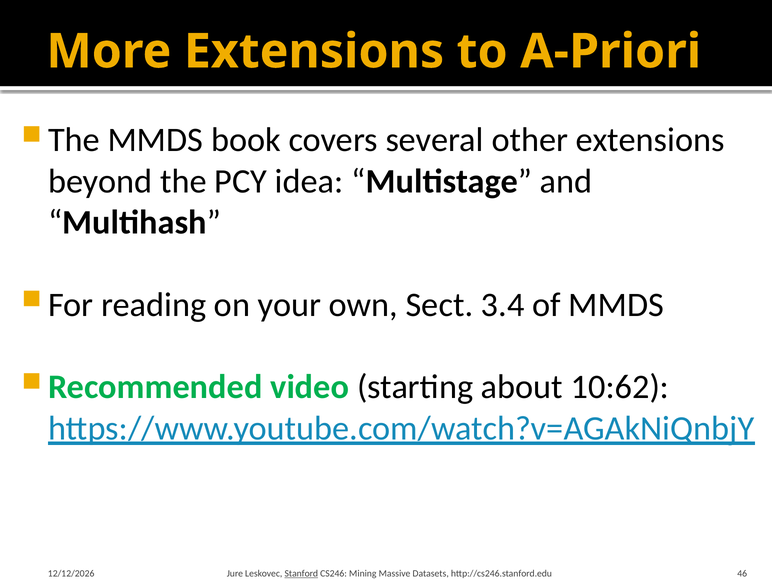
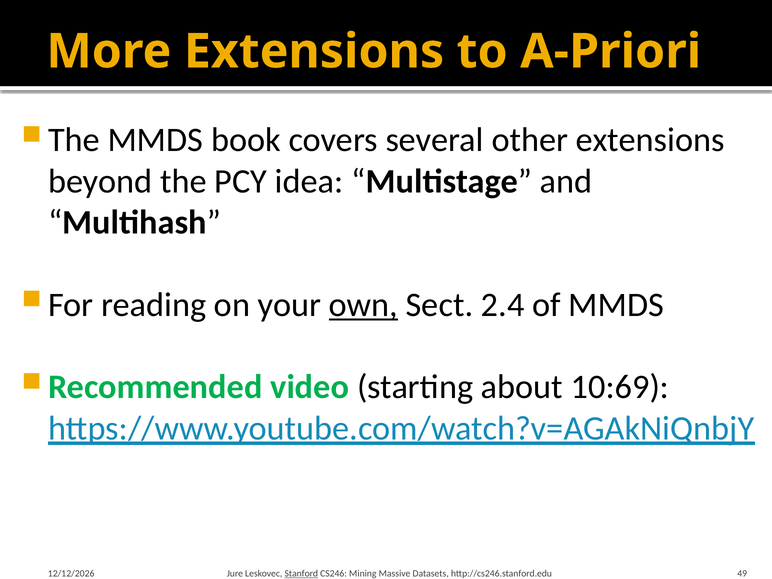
own underline: none -> present
3.4: 3.4 -> 2.4
10:62: 10:62 -> 10:69
46: 46 -> 49
